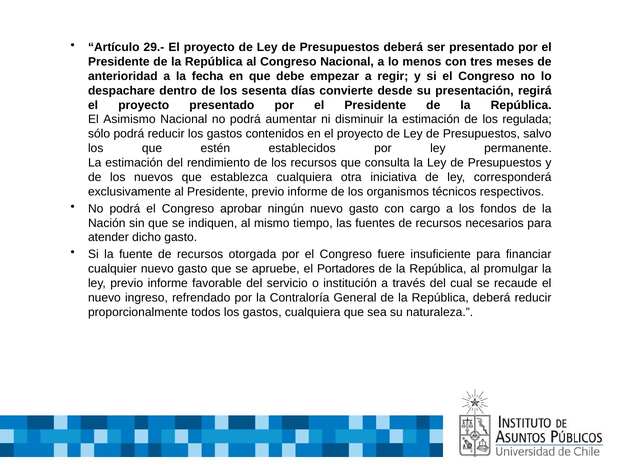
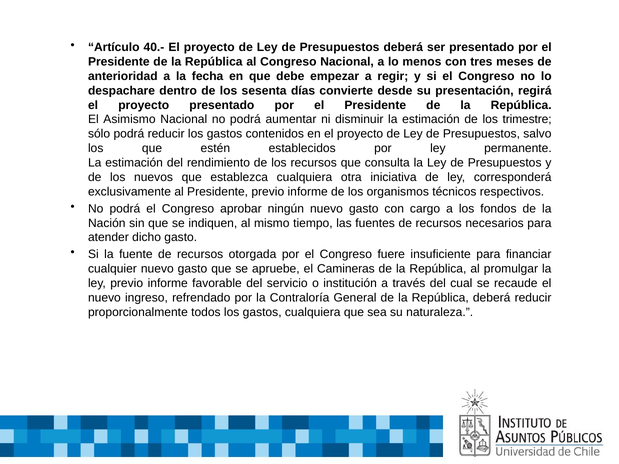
29.-: 29.- -> 40.-
regulada: regulada -> trimestre
Portadores: Portadores -> Camineras
